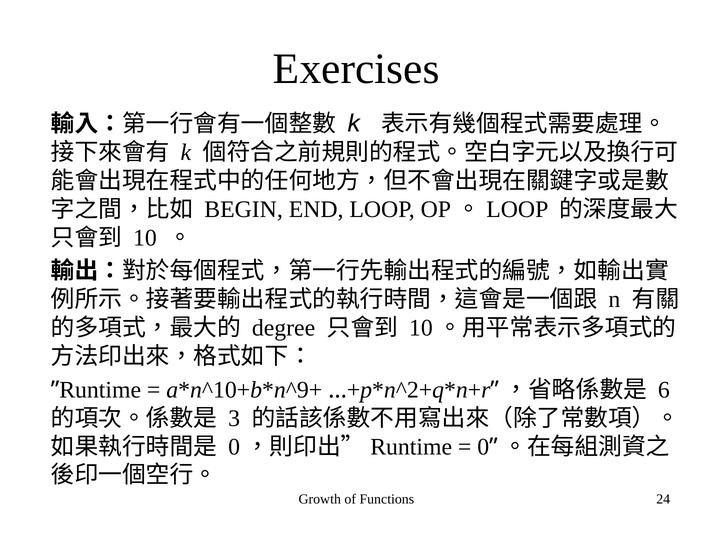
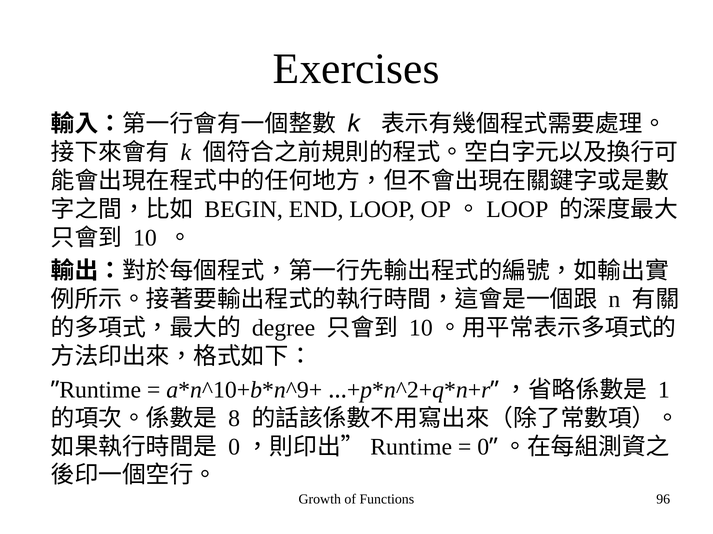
6: 6 -> 1
3: 3 -> 8
24: 24 -> 96
